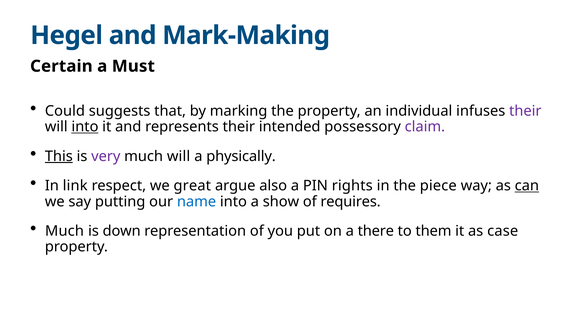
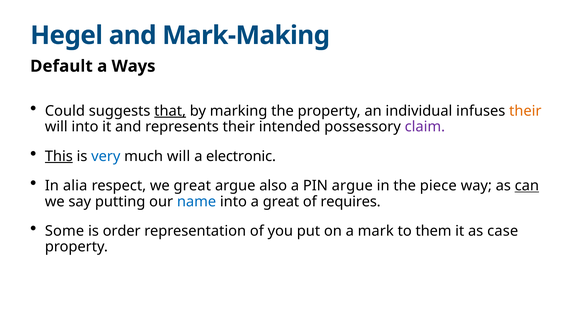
Certain: Certain -> Default
Must: Must -> Ways
that underline: none -> present
their at (525, 111) colour: purple -> orange
into at (85, 127) underline: present -> none
very colour: purple -> blue
physically: physically -> electronic
link: link -> alia
PIN rights: rights -> argue
a show: show -> great
Much at (65, 231): Much -> Some
down: down -> order
there: there -> mark
